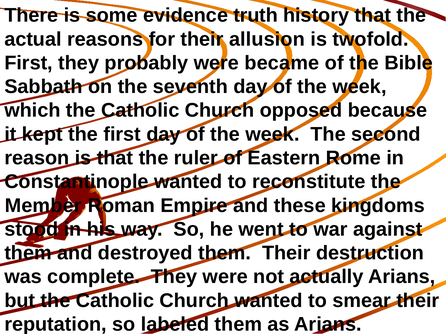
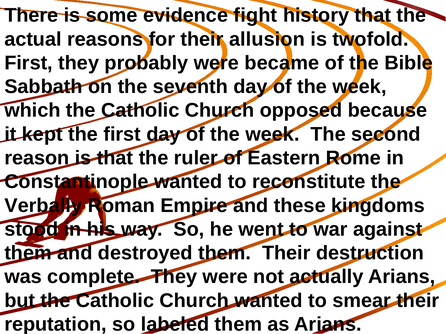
truth: truth -> fight
Member: Member -> Verbally
